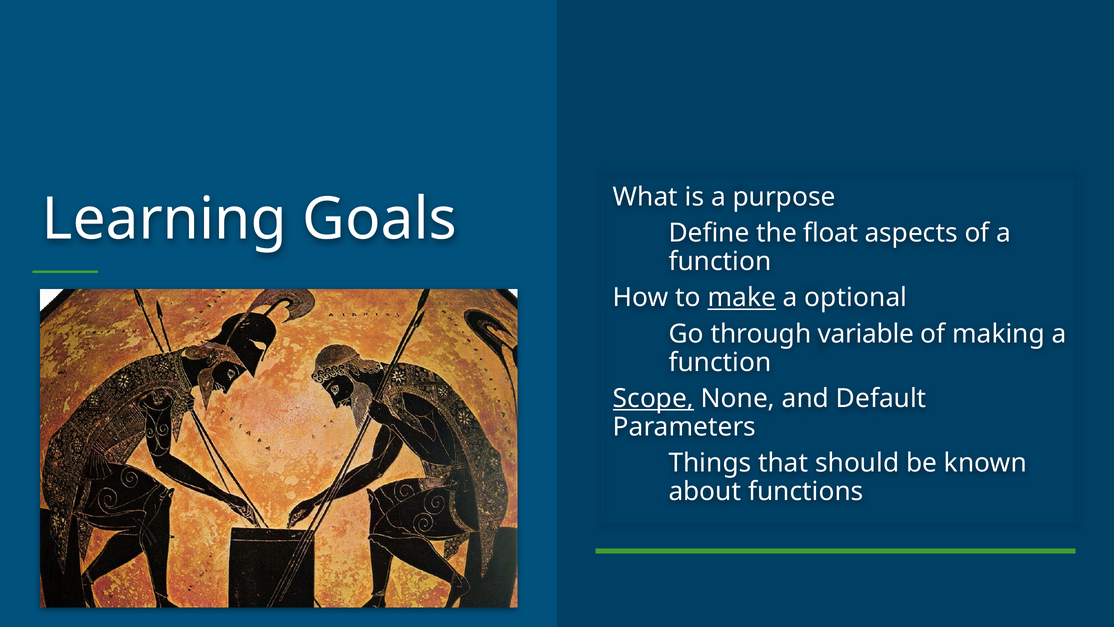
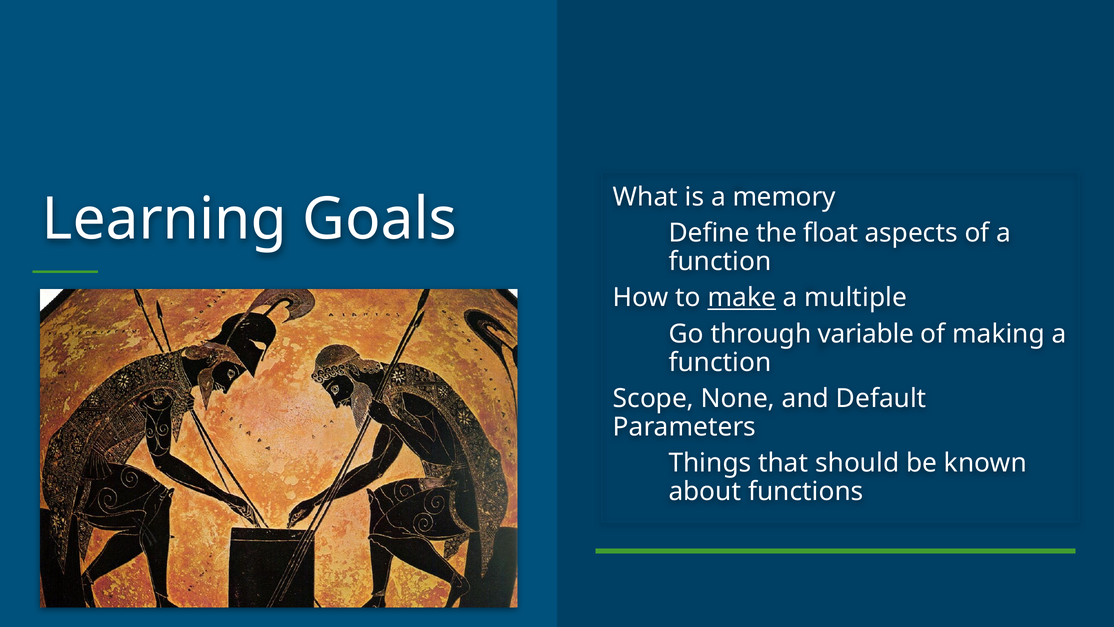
purpose: purpose -> memory
optional: optional -> multiple
Scope underline: present -> none
